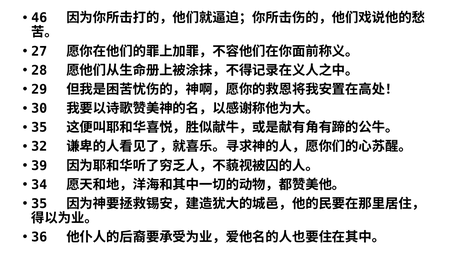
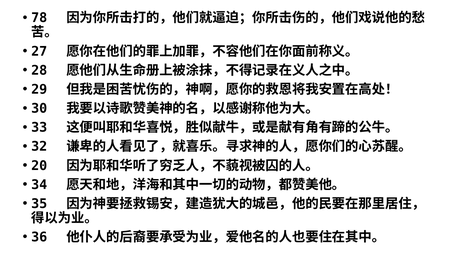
46: 46 -> 78
35 at (39, 128): 35 -> 33
39: 39 -> 20
